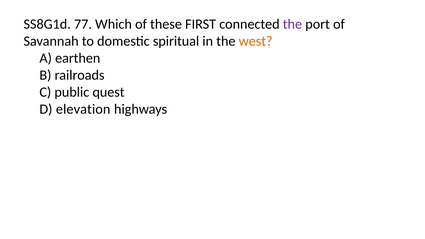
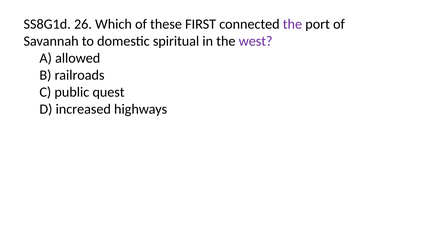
77: 77 -> 26
west colour: orange -> purple
earthen: earthen -> allowed
elevation: elevation -> increased
